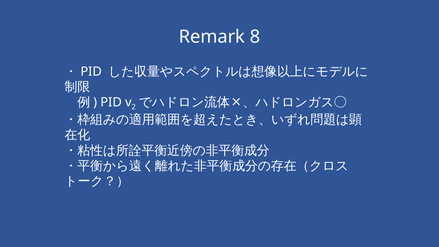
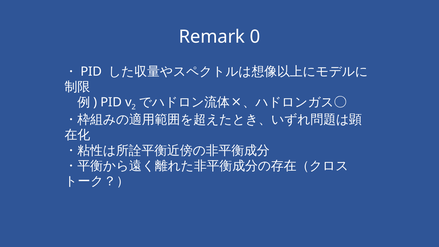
8: 8 -> 0
